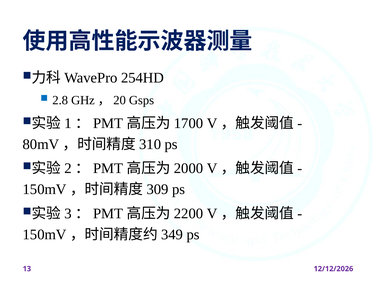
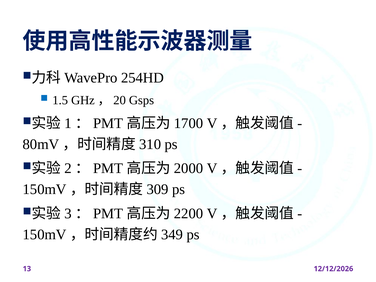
2.8: 2.8 -> 1.5
